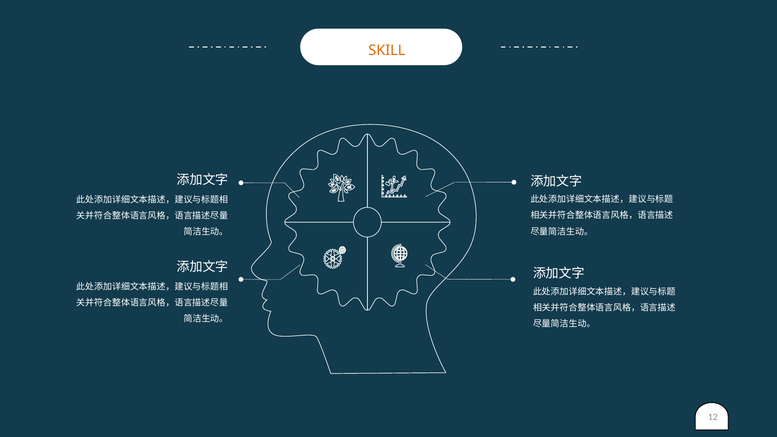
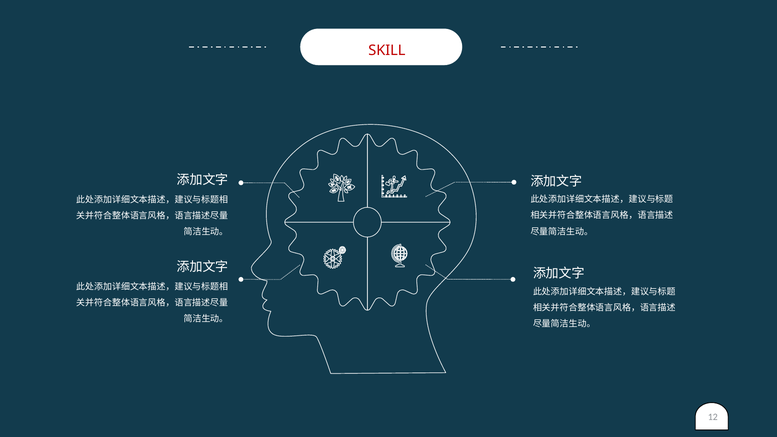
SKILL colour: orange -> red
